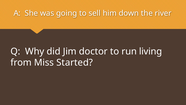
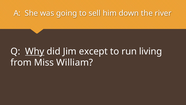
Why underline: none -> present
doctor: doctor -> except
Started: Started -> William
